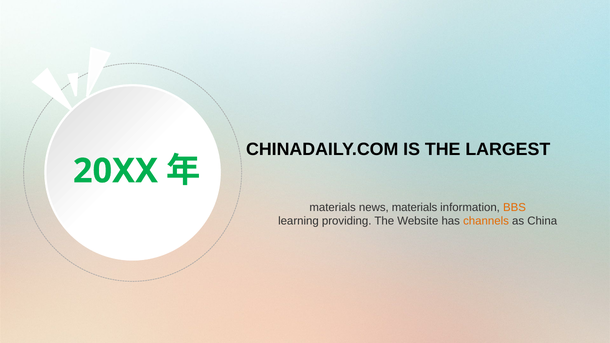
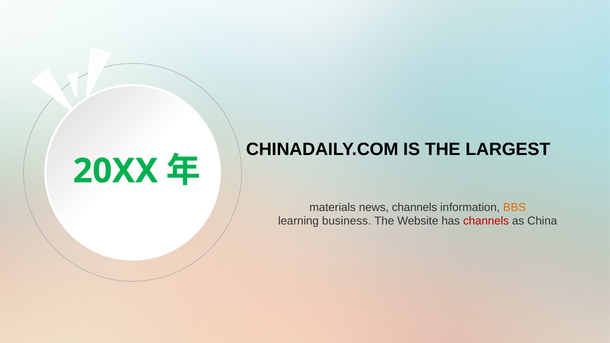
news materials: materials -> channels
providing: providing -> business
channels at (486, 221) colour: orange -> red
